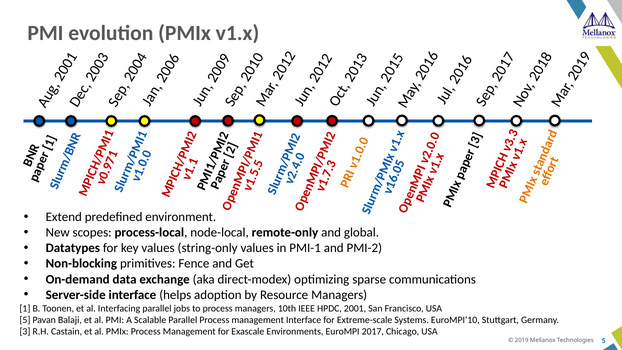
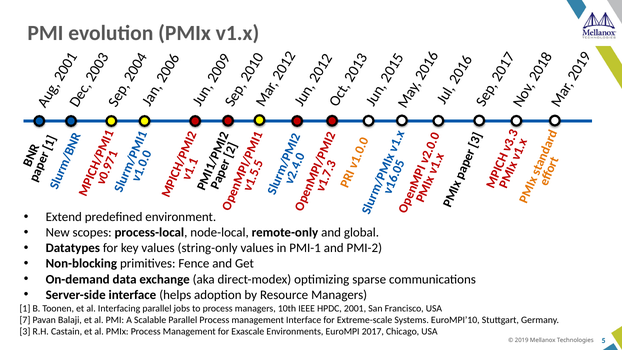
5 at (25, 320): 5 -> 7
